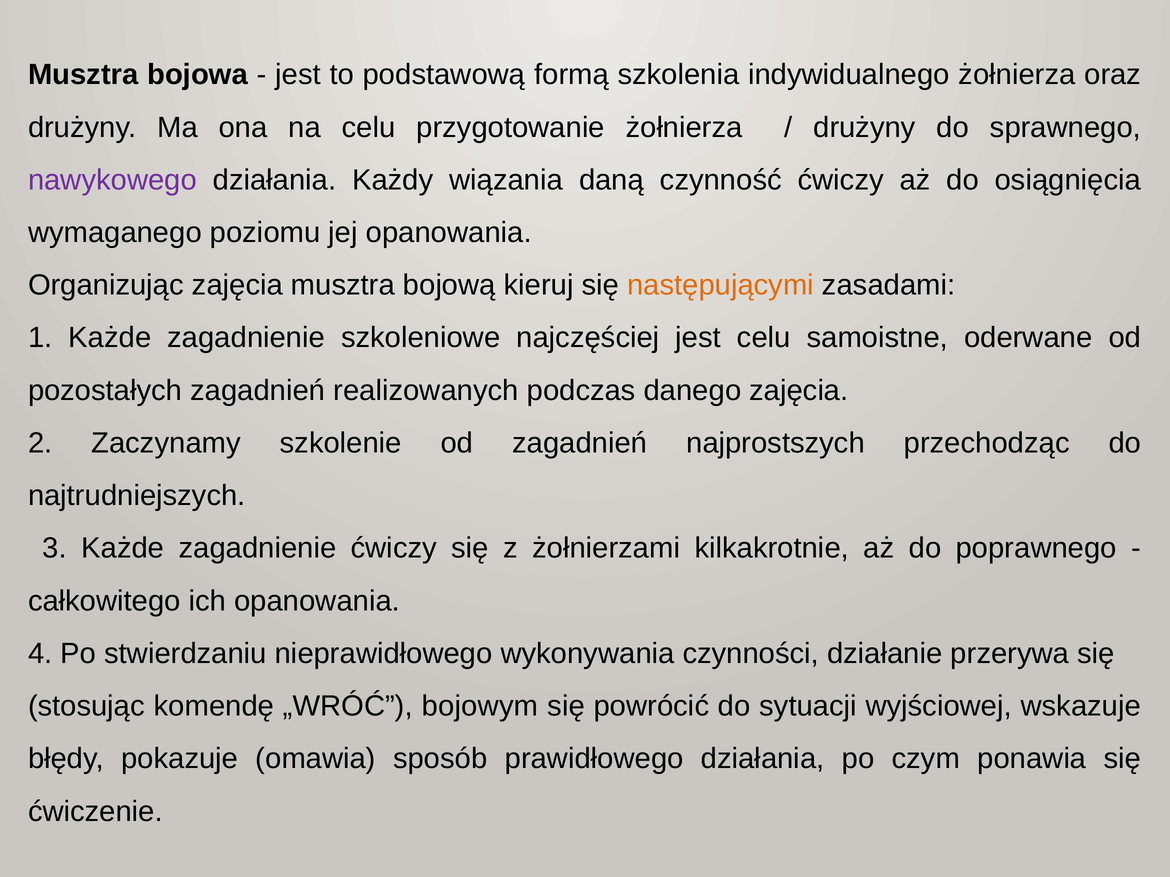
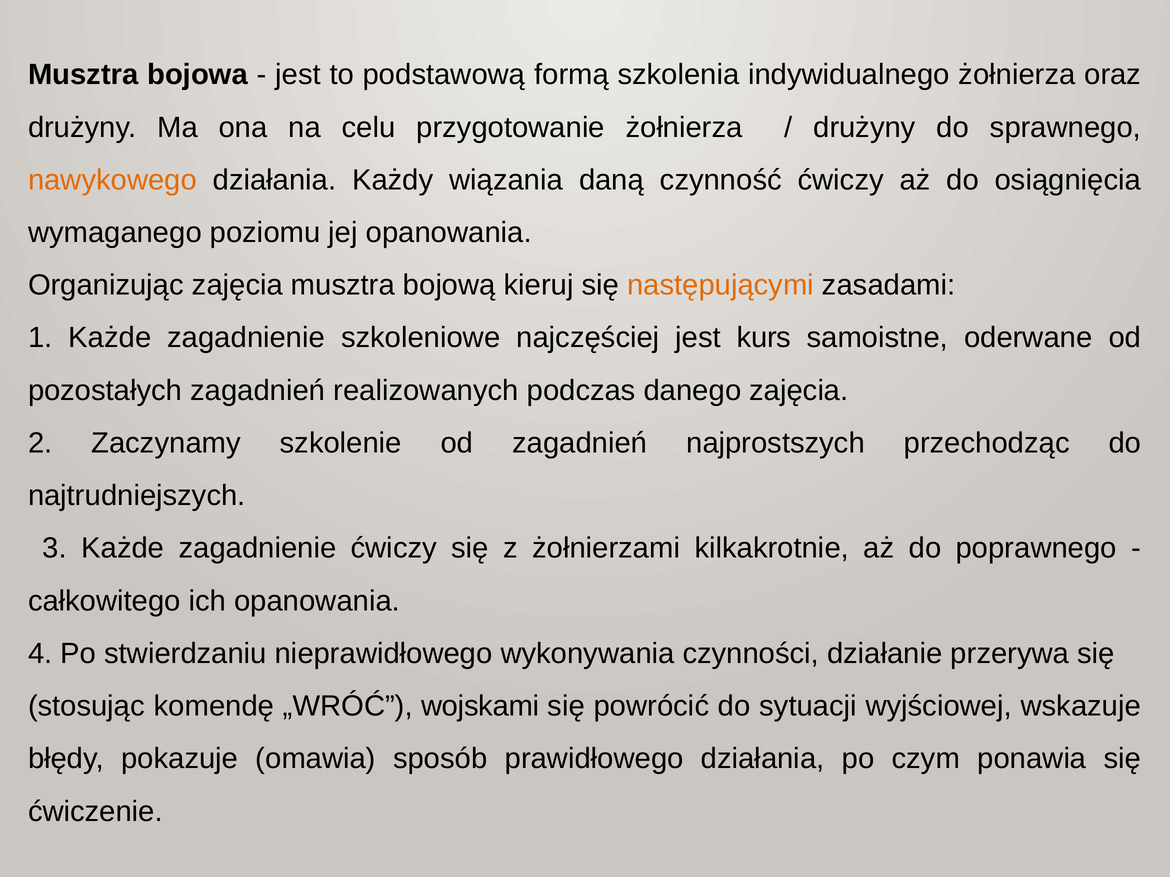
nawykowego colour: purple -> orange
jest celu: celu -> kurs
bojowym: bojowym -> wojskami
